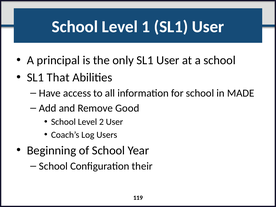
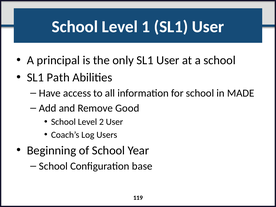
That: That -> Path
their: their -> base
